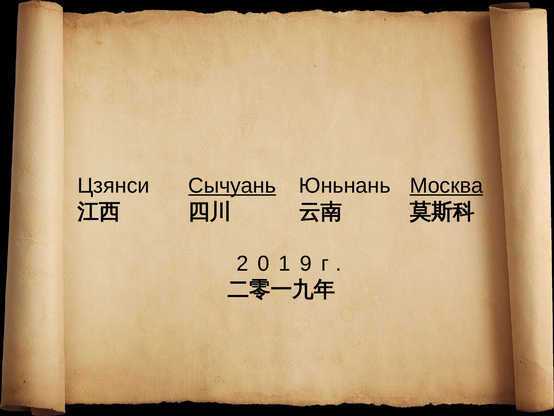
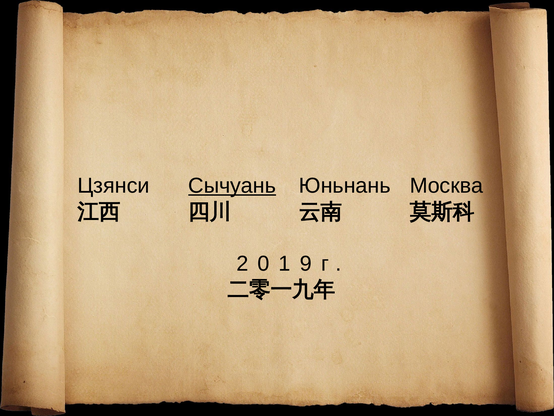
Москва underline: present -> none
